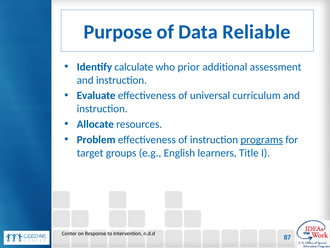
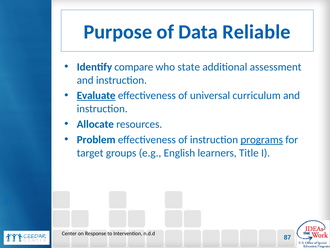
calculate: calculate -> compare
prior: prior -> state
Evaluate underline: none -> present
